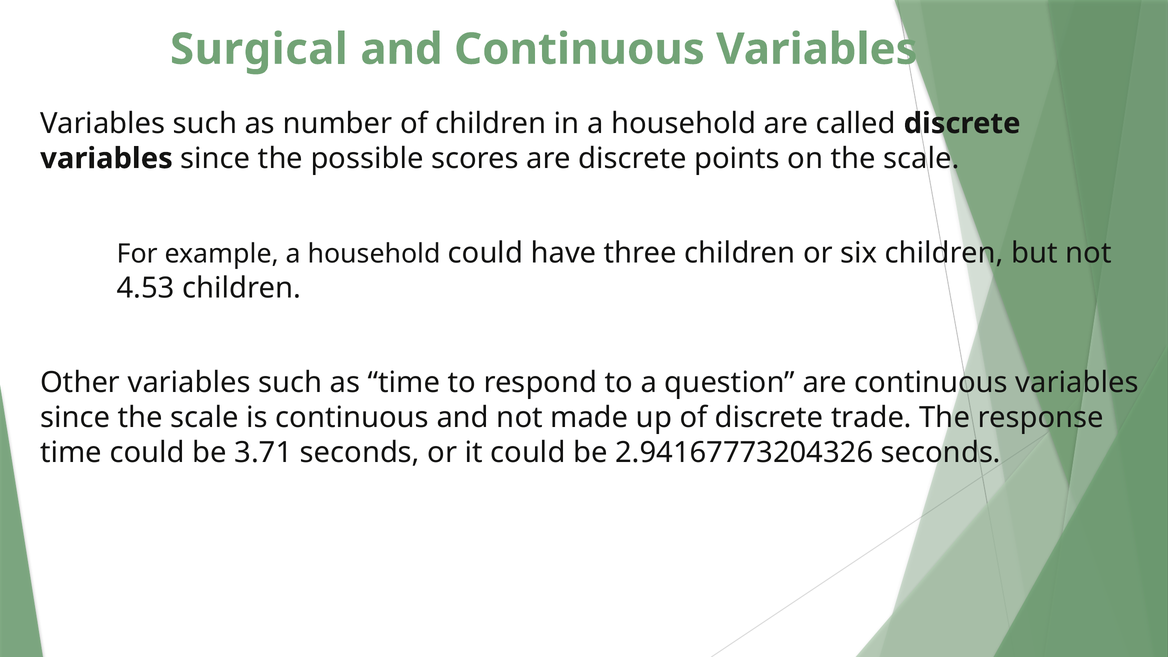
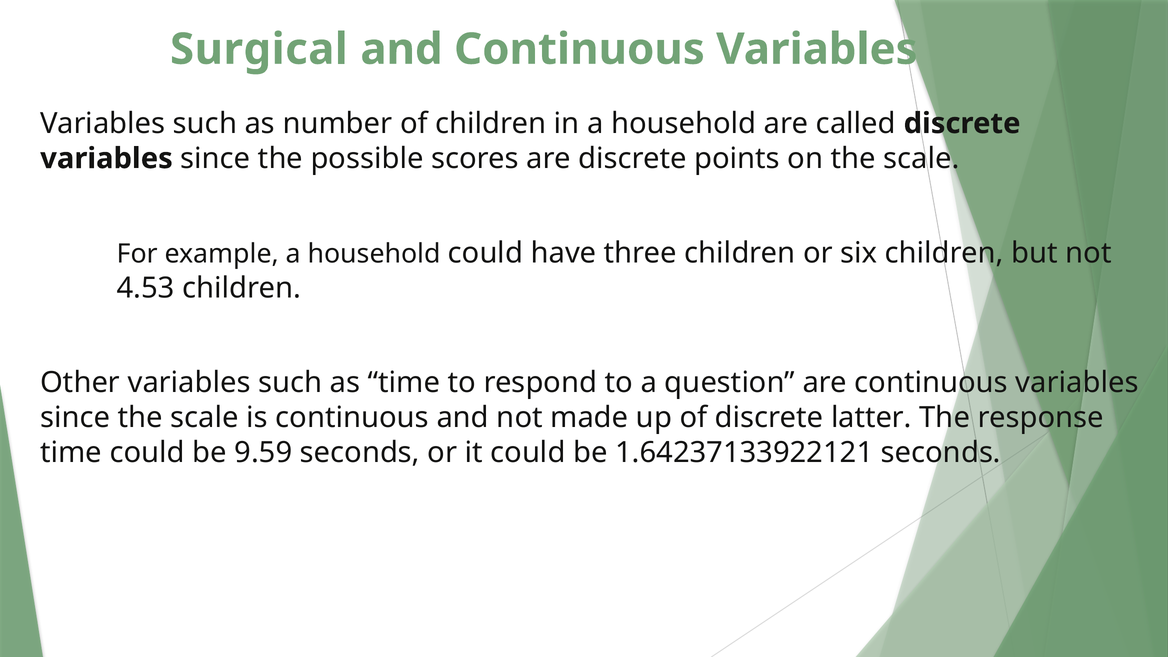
trade: trade -> latter
3.71: 3.71 -> 9.59
2.94167773204326: 2.94167773204326 -> 1.64237133922121
